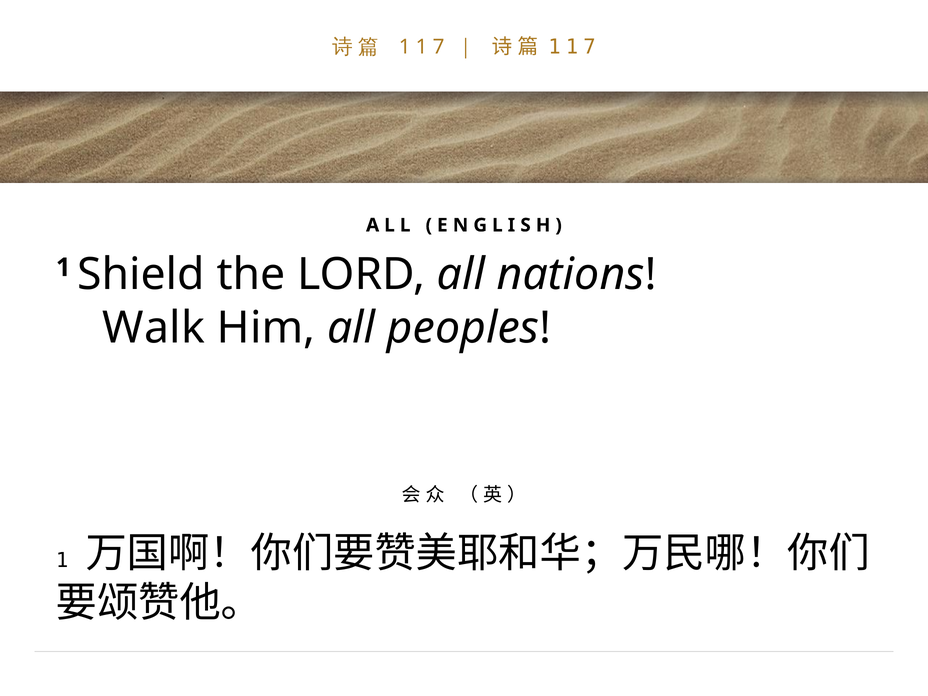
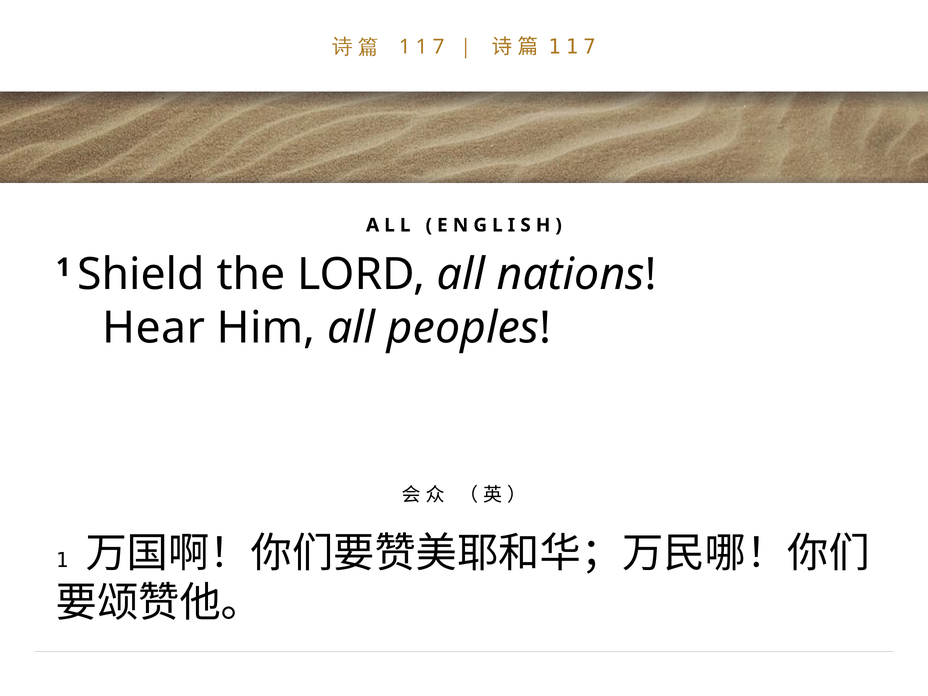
Walk: Walk -> Hear
